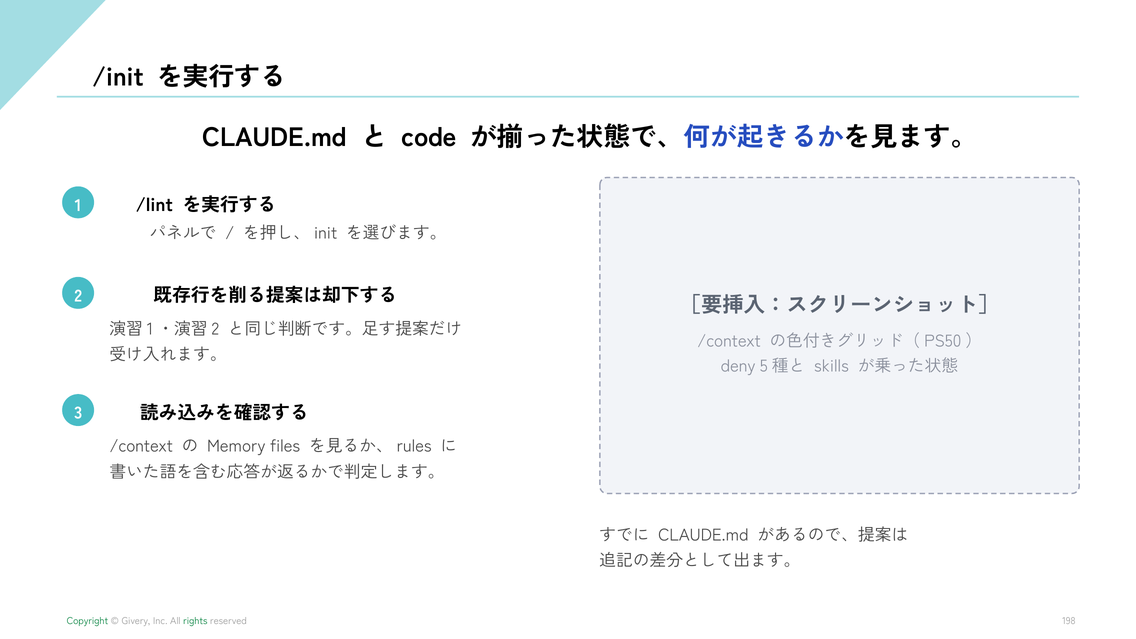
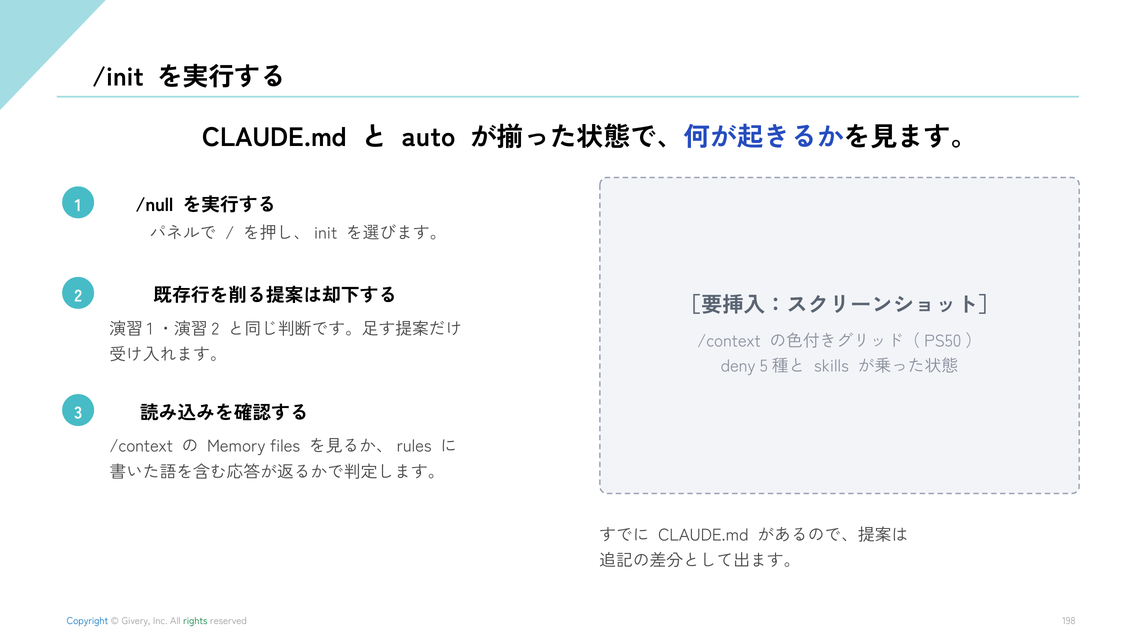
code: code -> auto
/lint: /lint -> /null
Copyright colour: green -> blue
